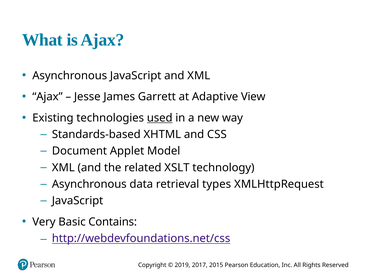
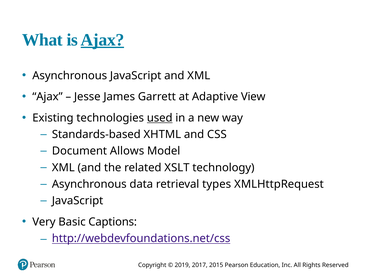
Ajax at (102, 40) underline: none -> present
Applet: Applet -> Allows
Contains: Contains -> Captions
